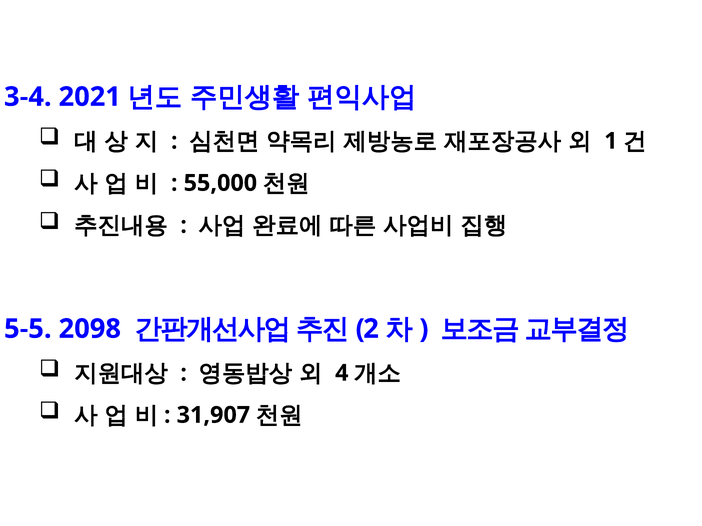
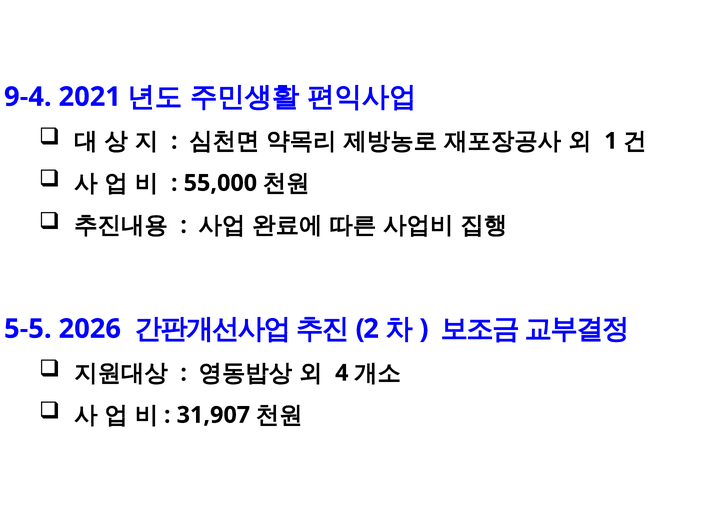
3-4: 3-4 -> 9-4
2098: 2098 -> 2026
